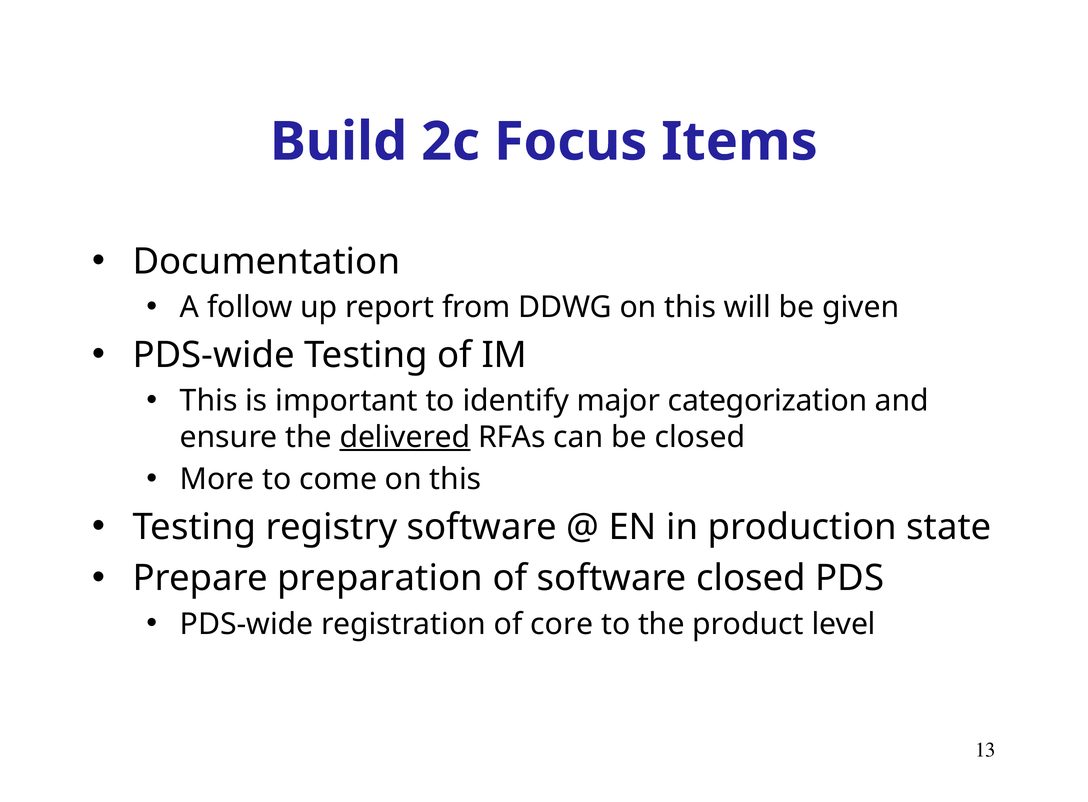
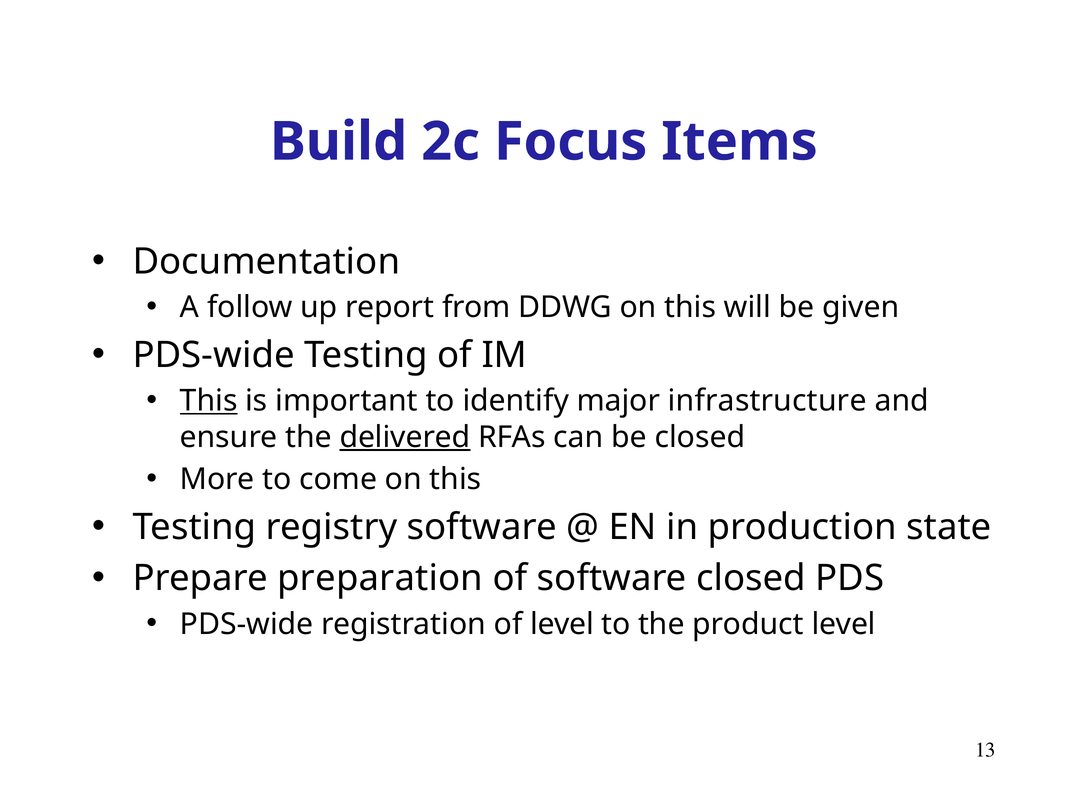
This at (209, 401) underline: none -> present
categorization: categorization -> infrastructure
of core: core -> level
